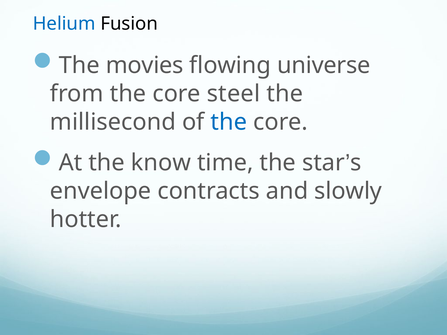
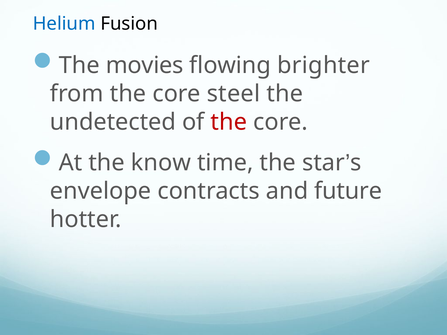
universe: universe -> brighter
millisecond: millisecond -> undetected
the at (229, 122) colour: blue -> red
slowly: slowly -> future
